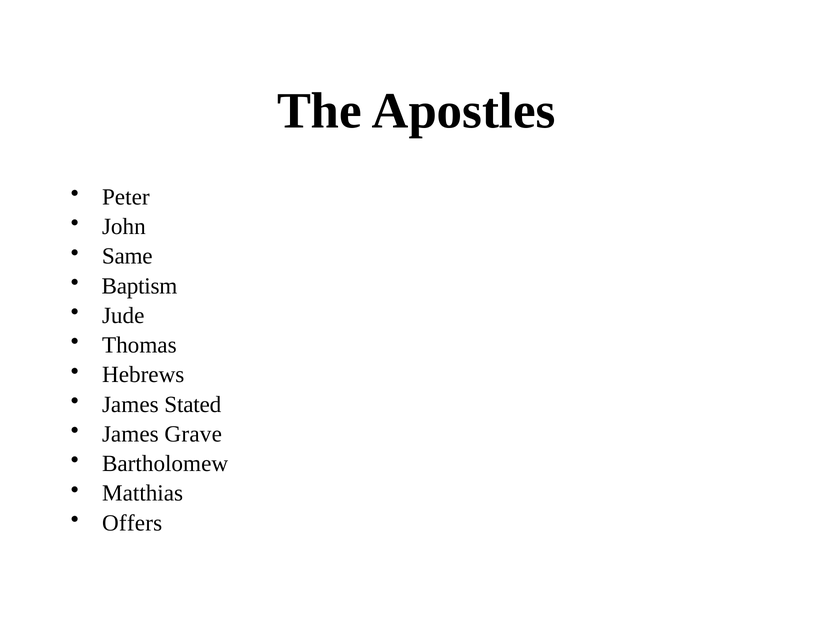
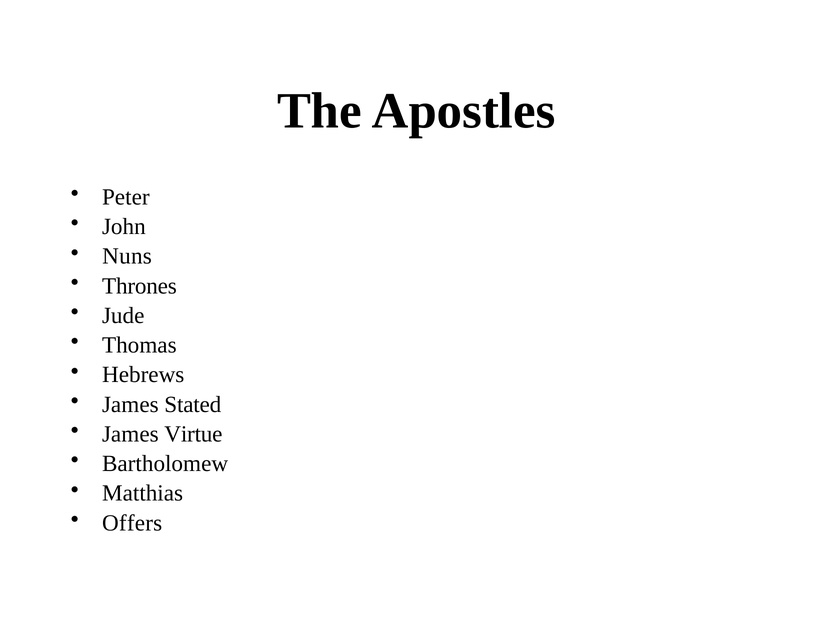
Same: Same -> Nuns
Baptism: Baptism -> Thrones
Grave: Grave -> Virtue
